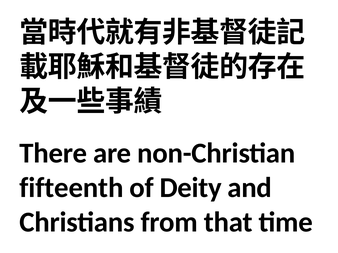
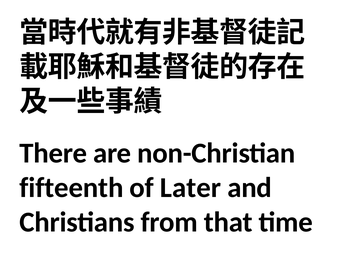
Deity: Deity -> Later
